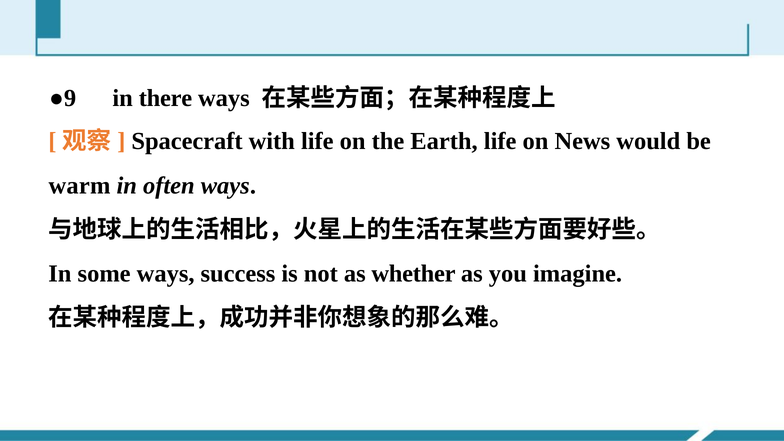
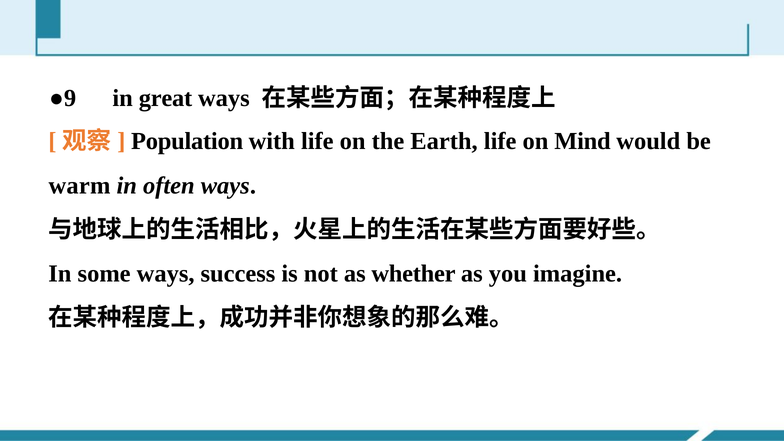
there: there -> great
Spacecraft: Spacecraft -> Population
News: News -> Mind
